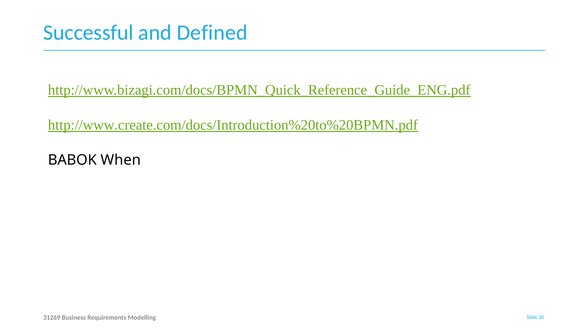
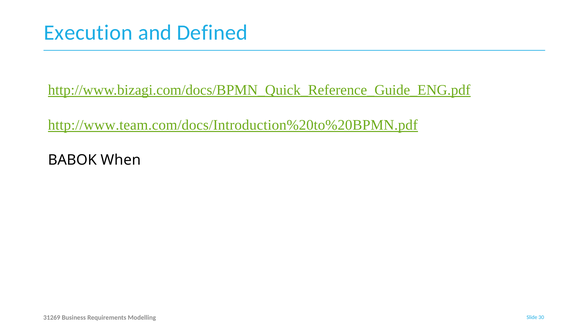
Successful: Successful -> Execution
http://www.create.com/docs/Introduction%20to%20BPMN.pdf: http://www.create.com/docs/Introduction%20to%20BPMN.pdf -> http://www.team.com/docs/Introduction%20to%20BPMN.pdf
